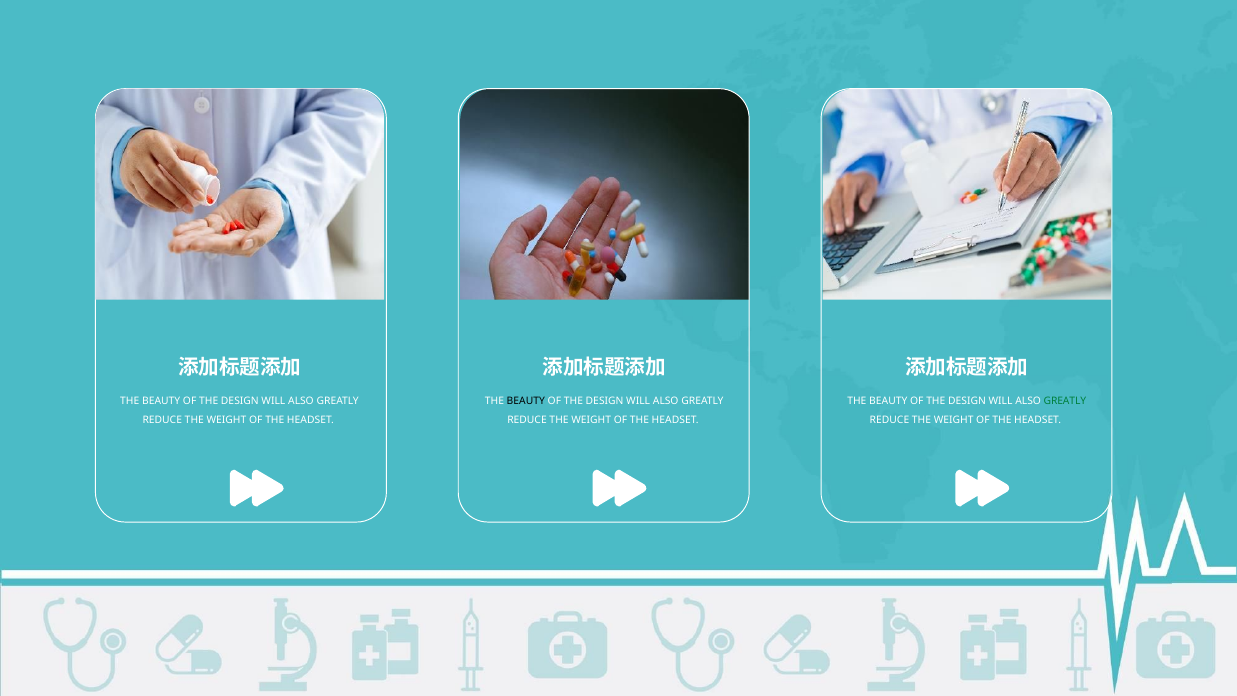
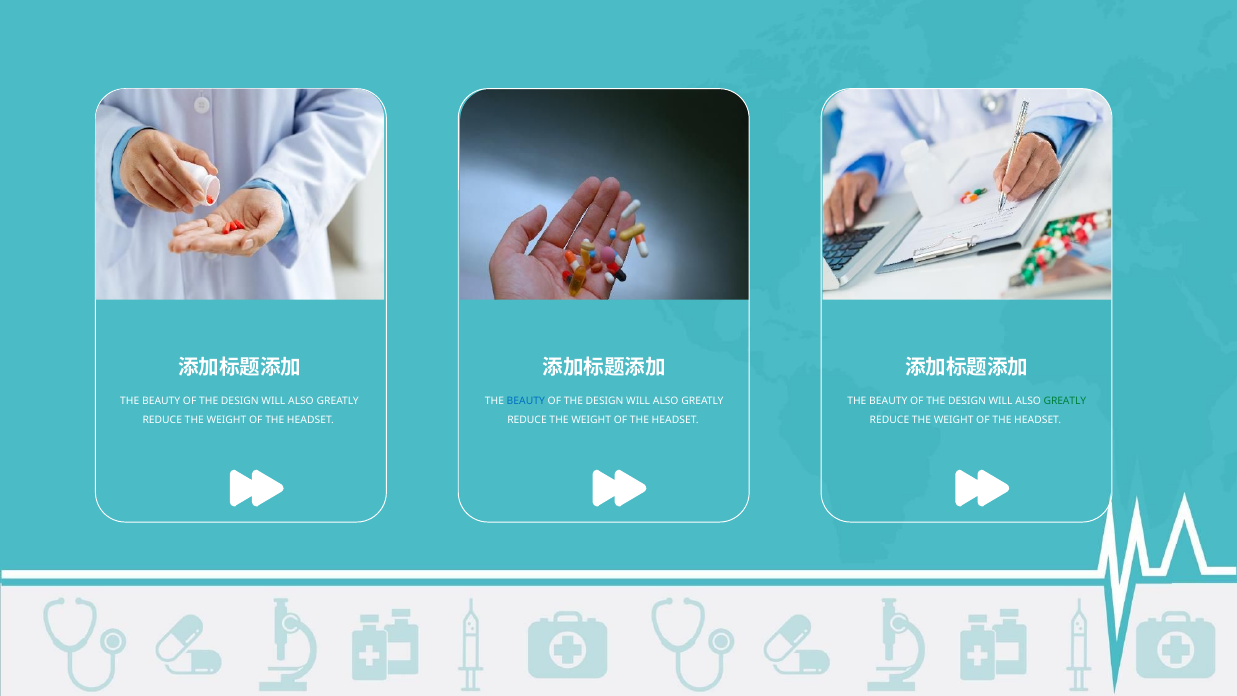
BEAUTY at (526, 401) colour: black -> blue
